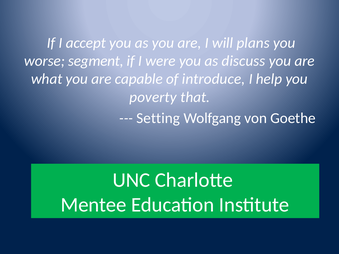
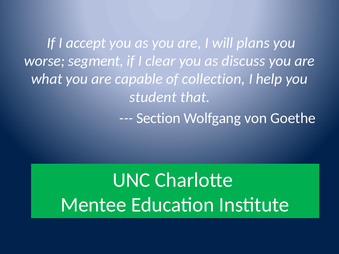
were: were -> clear
introduce: introduce -> collection
poverty: poverty -> student
Setting: Setting -> Section
